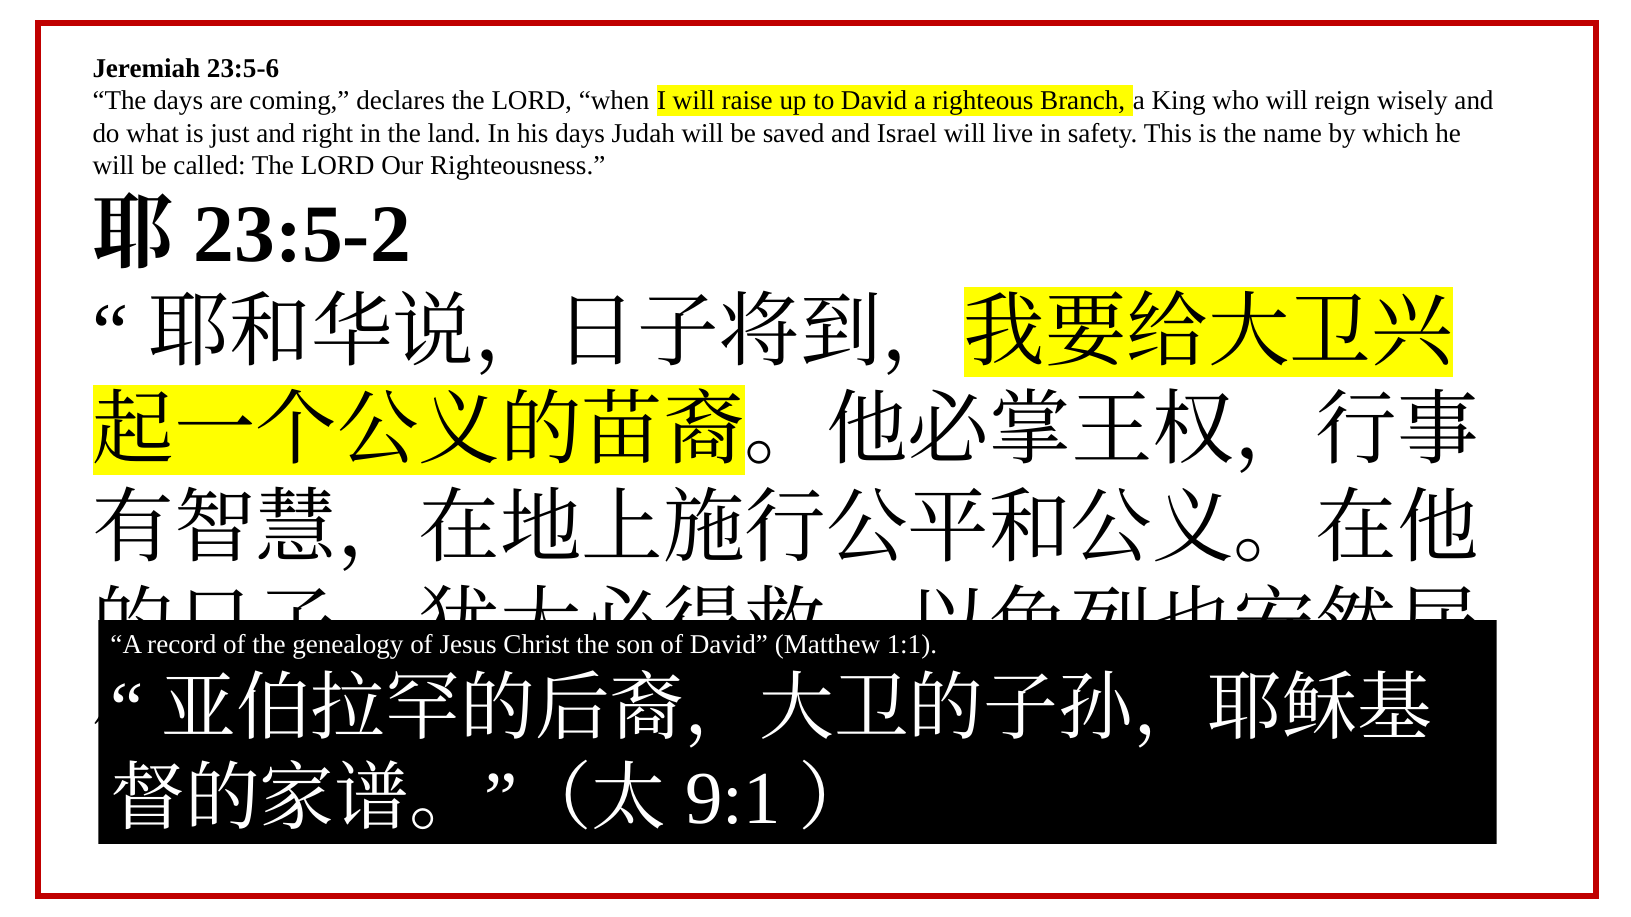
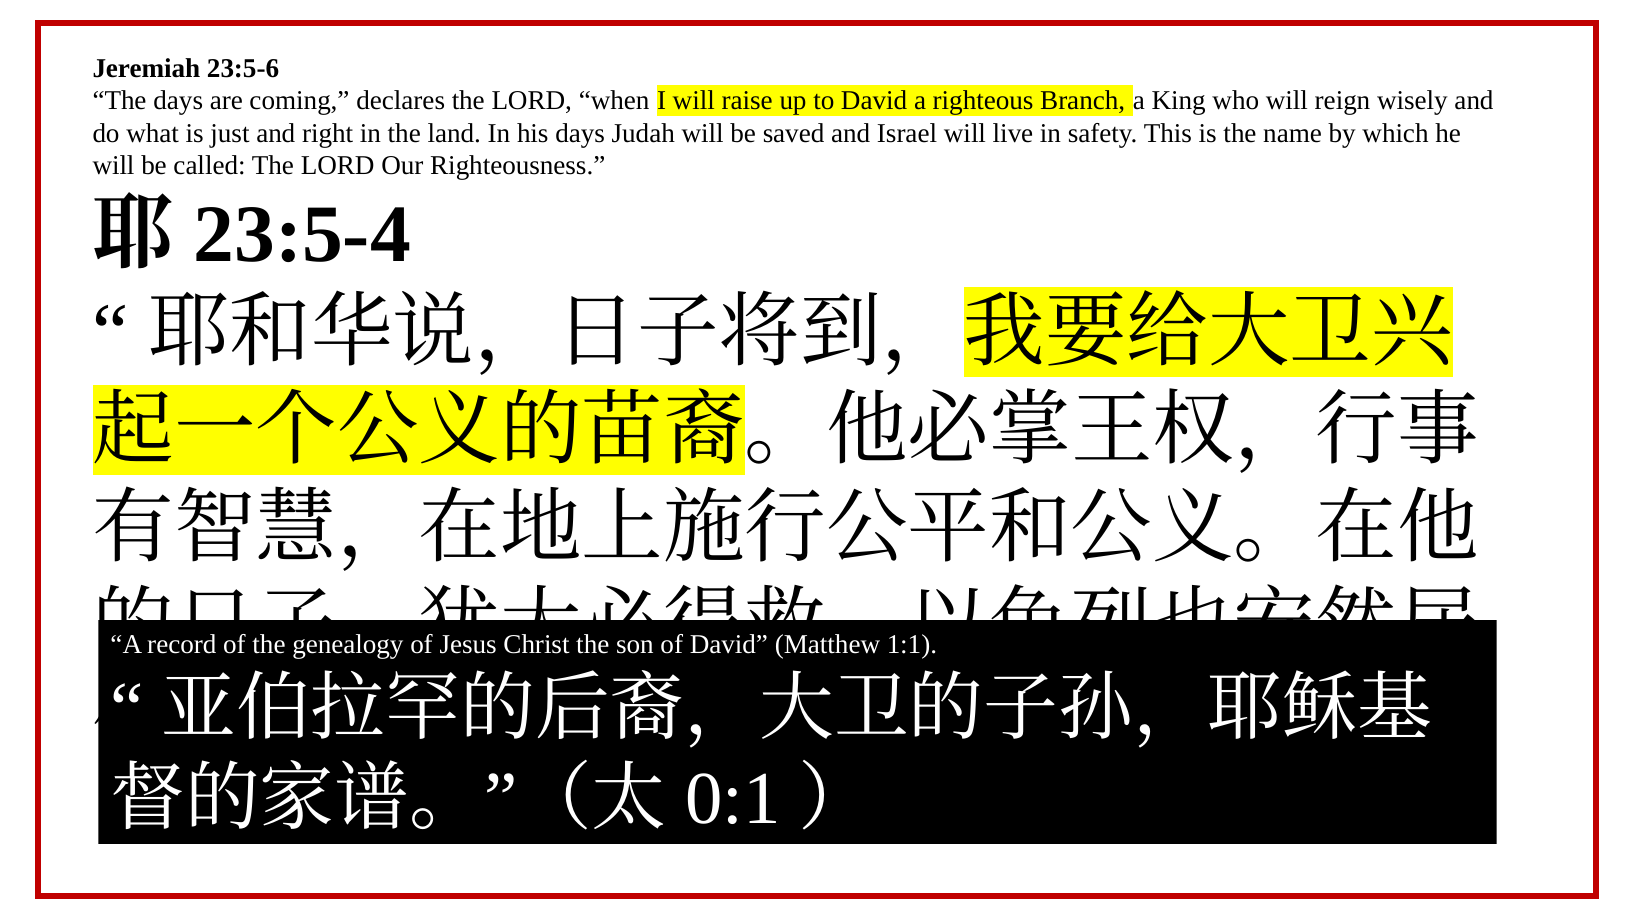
23:5-2: 23:5-2 -> 23:5-4
9:1: 9:1 -> 0:1
